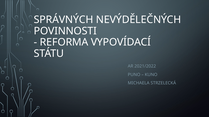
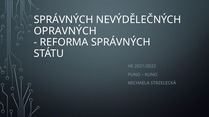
POVINNOSTI: POVINNOSTI -> OPRAVNÝCH
REFORMA VYPOVÍDACÍ: VYPOVÍDACÍ -> SPRÁVNÝCH
